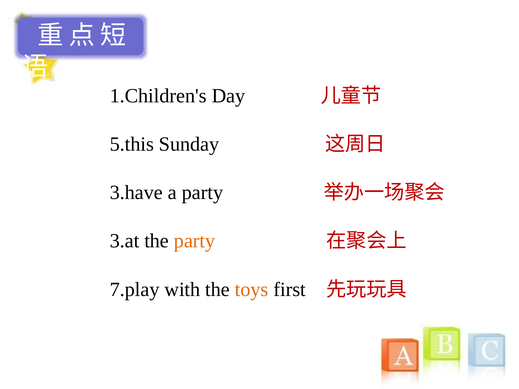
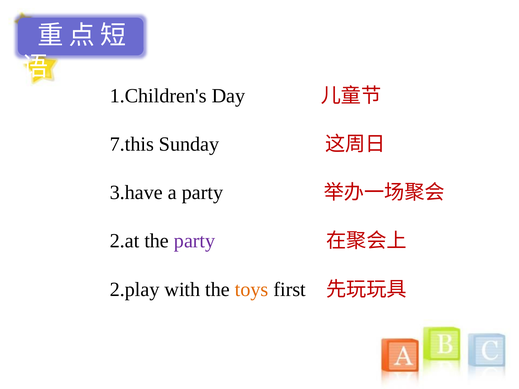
5.this: 5.this -> 7.this
3.at: 3.at -> 2.at
party at (195, 241) colour: orange -> purple
7.play: 7.play -> 2.play
